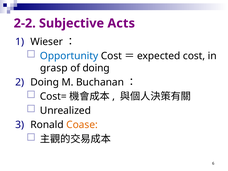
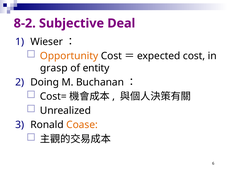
2-2: 2-2 -> 8-2
Acts: Acts -> Deal
Opportunity colour: blue -> orange
of doing: doing -> entity
